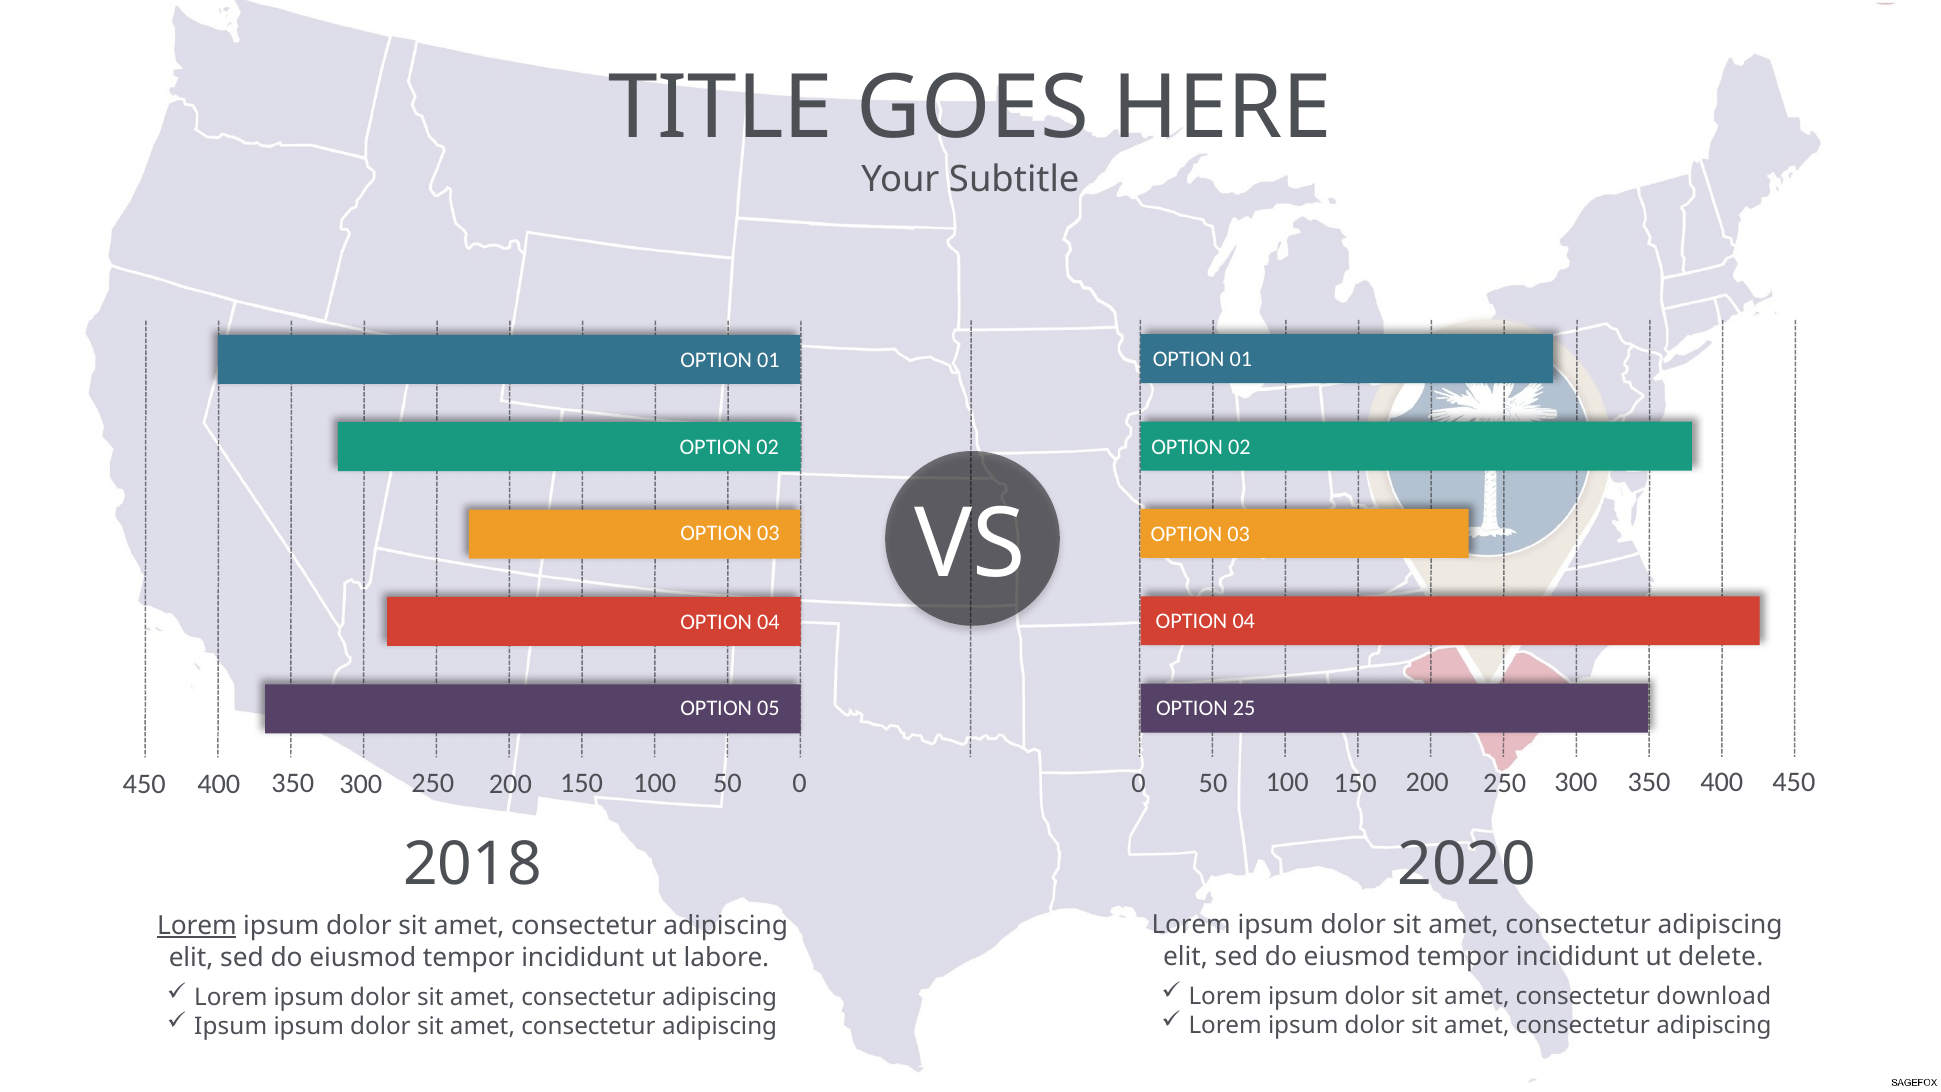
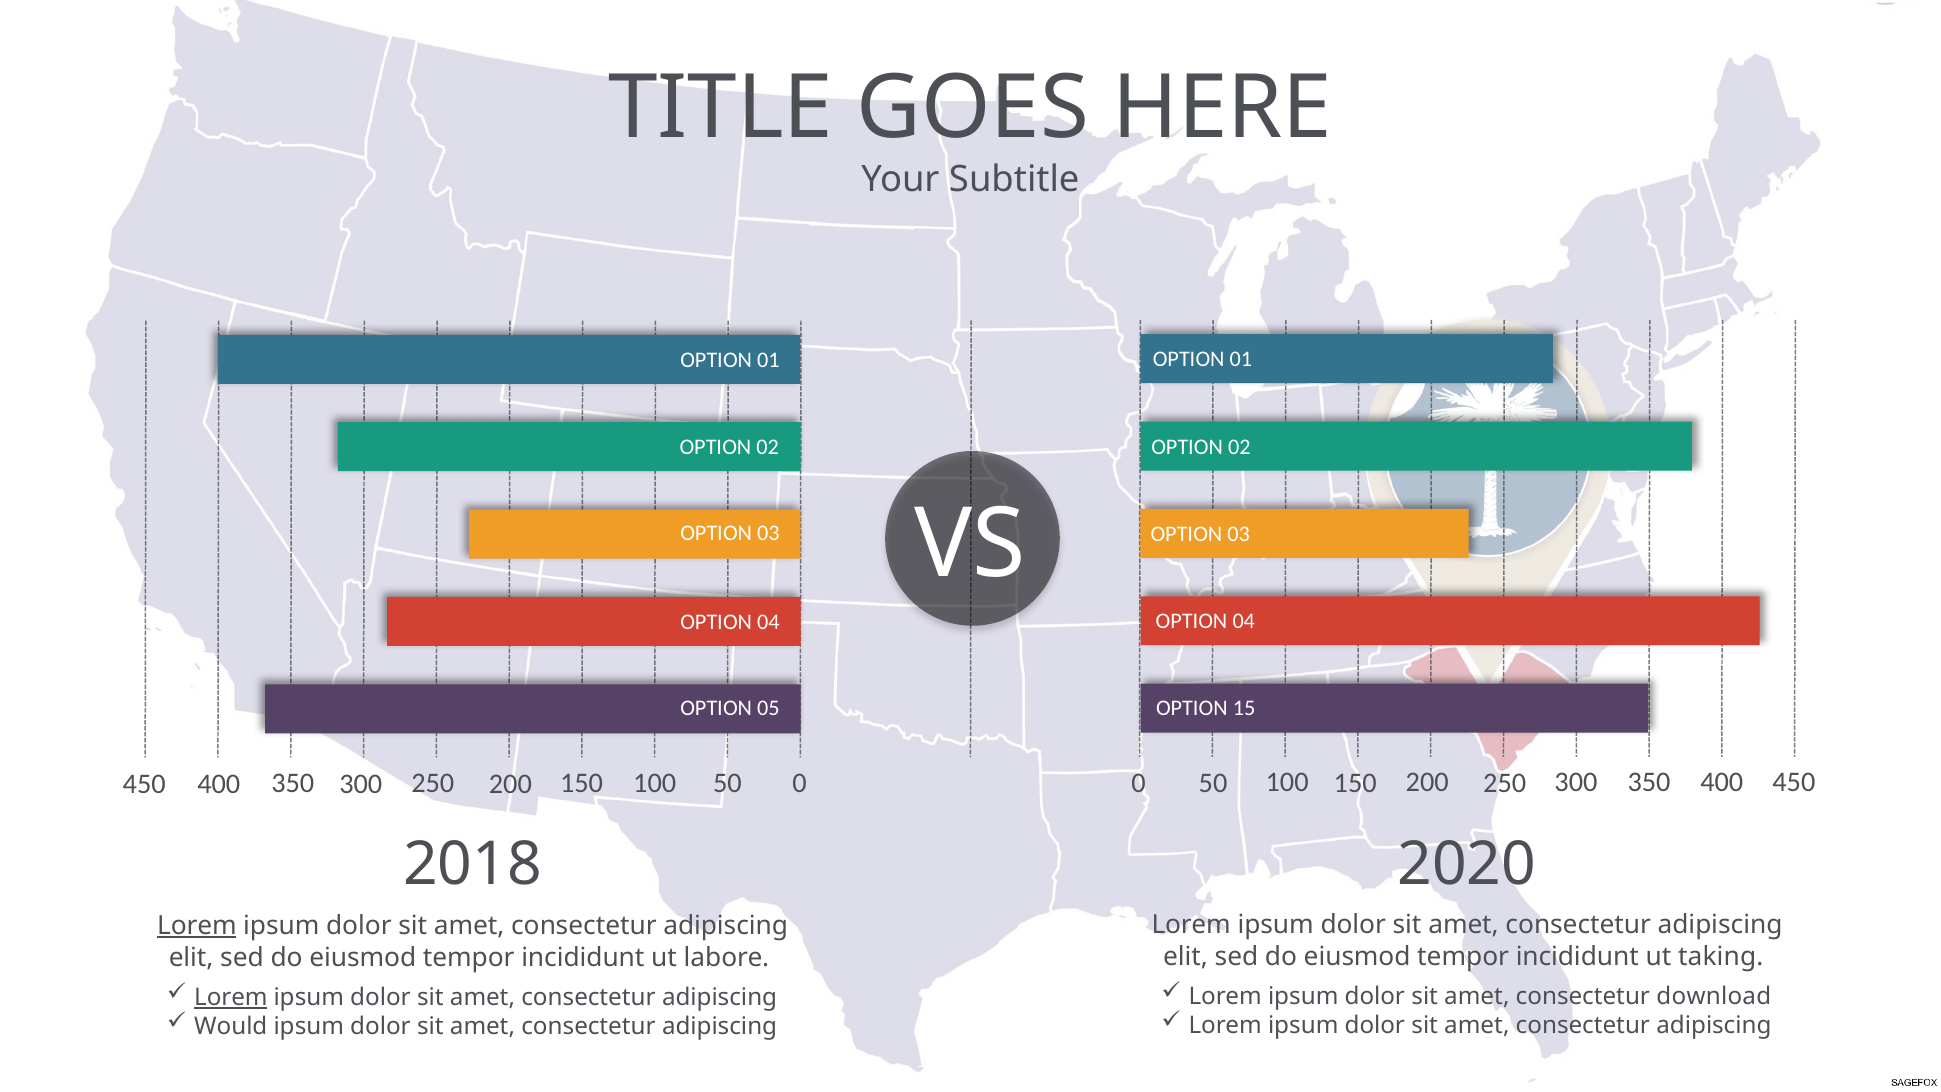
25: 25 -> 15
delete: delete -> taking
Lorem at (231, 997) underline: none -> present
Ipsum at (231, 1026): Ipsum -> Would
